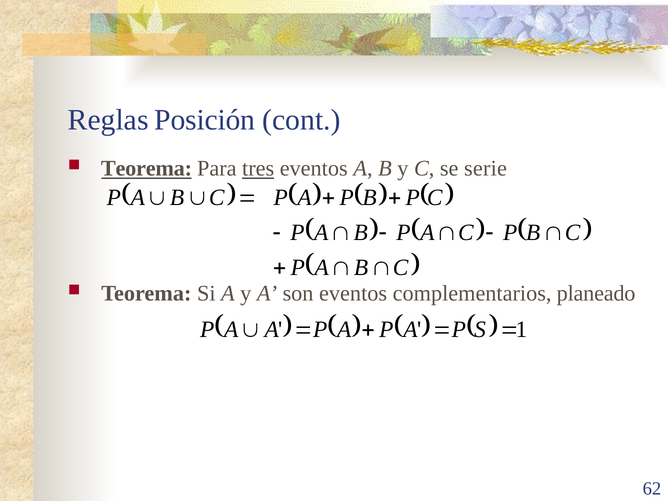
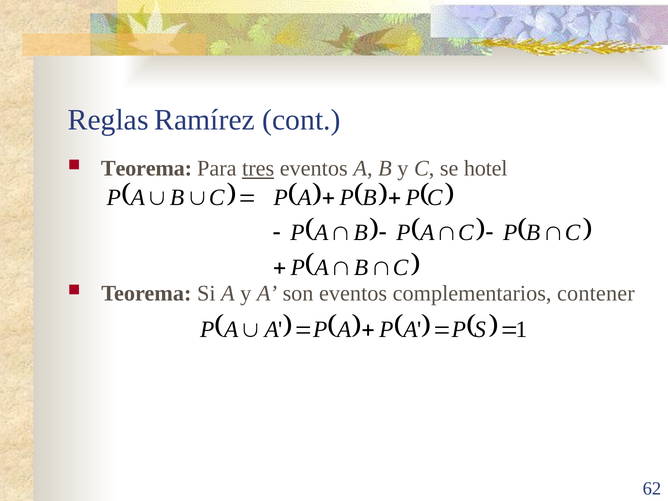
Posición: Posición -> Ramírez
Teorema at (147, 169) underline: present -> none
serie: serie -> hotel
planeado: planeado -> contener
